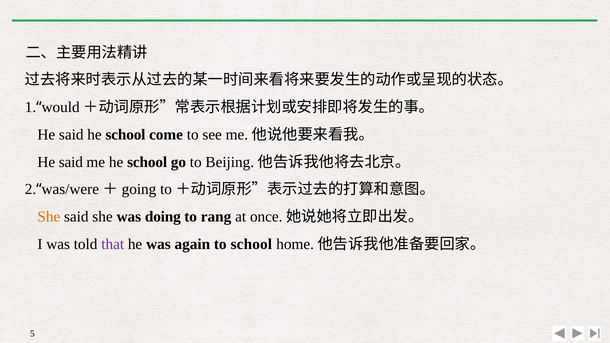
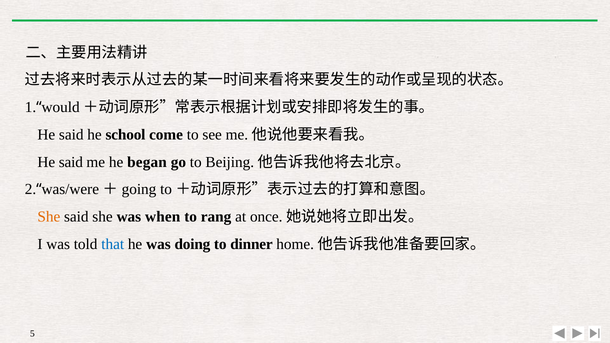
me he school: school -> began
doing: doing -> when
that colour: purple -> blue
again: again -> doing
to school: school -> dinner
